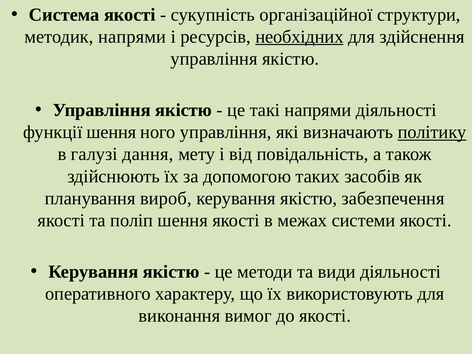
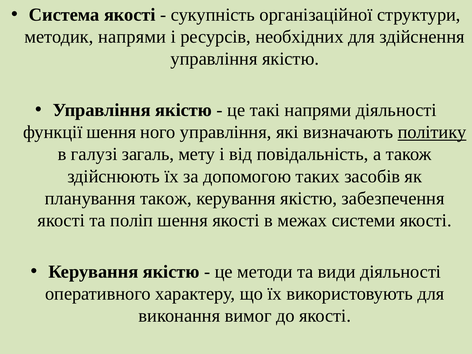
необхідних underline: present -> none
дання: дання -> загаль
планування вироб: вироб -> також
